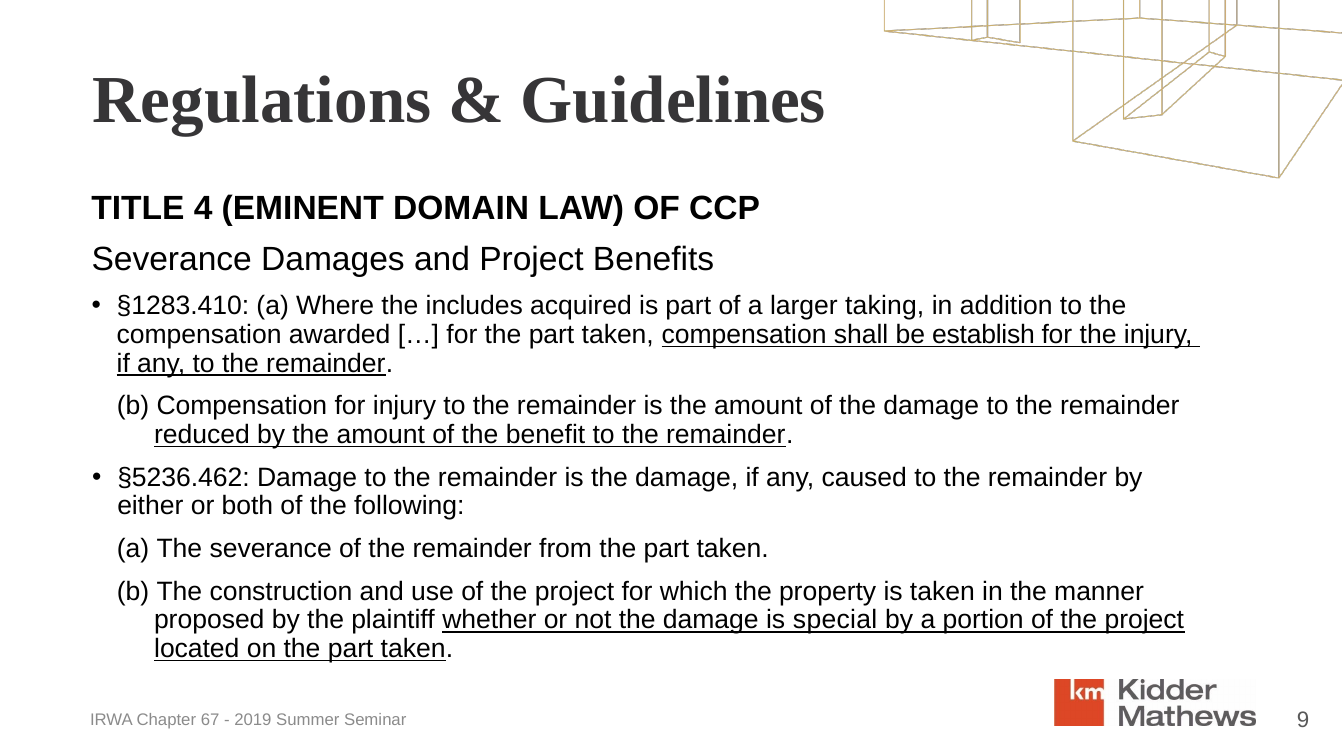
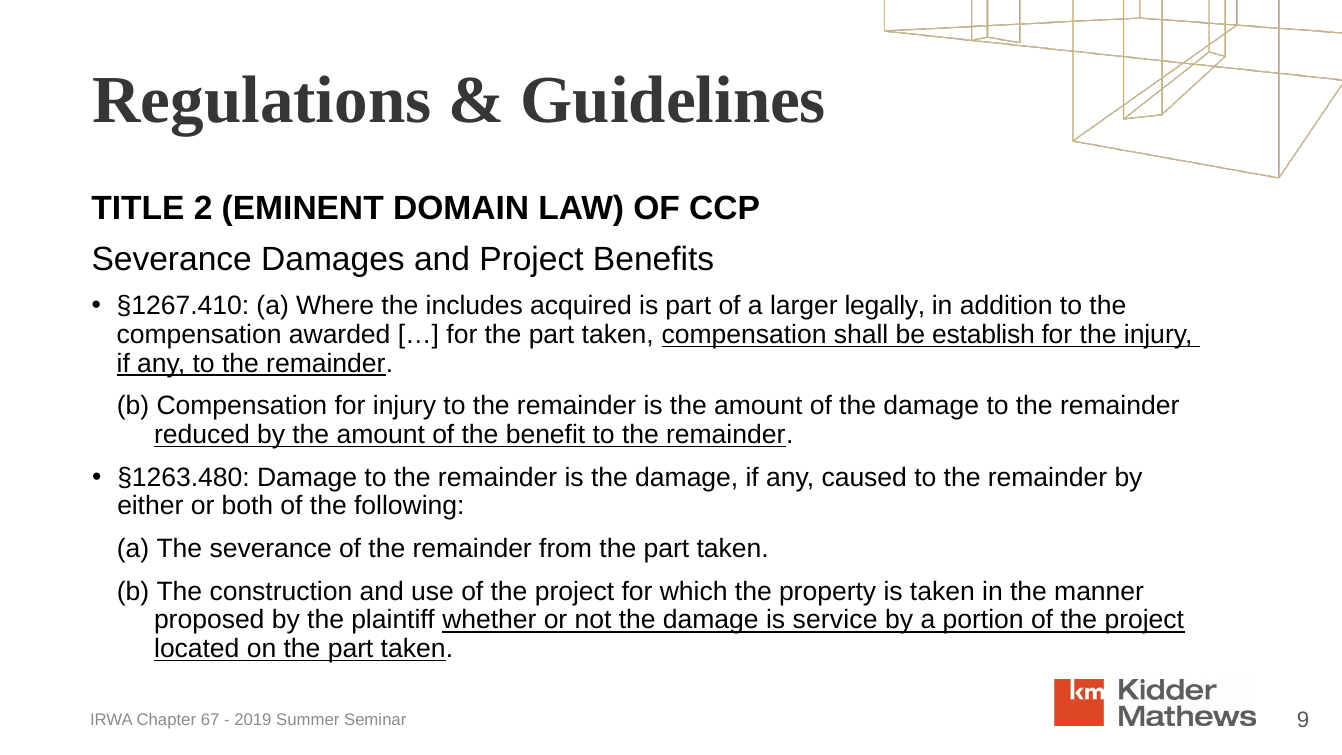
4: 4 -> 2
§1283.410: §1283.410 -> §1267.410
taking: taking -> legally
§5236.462: §5236.462 -> §1263.480
special: special -> service
